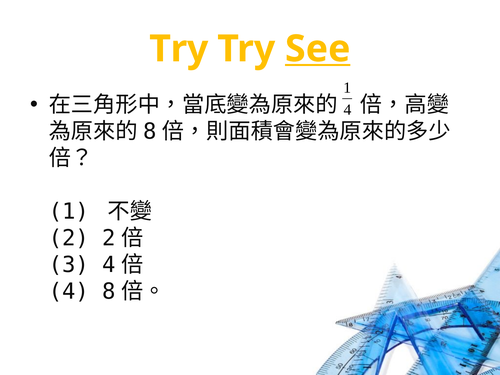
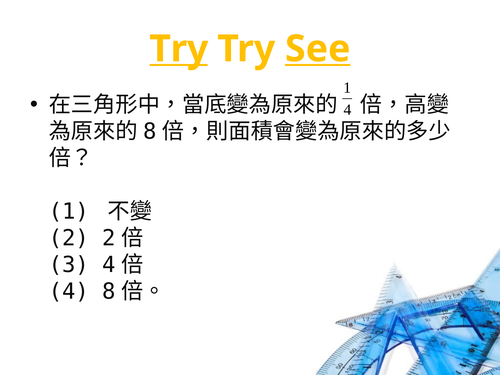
Try at (179, 49) underline: none -> present
